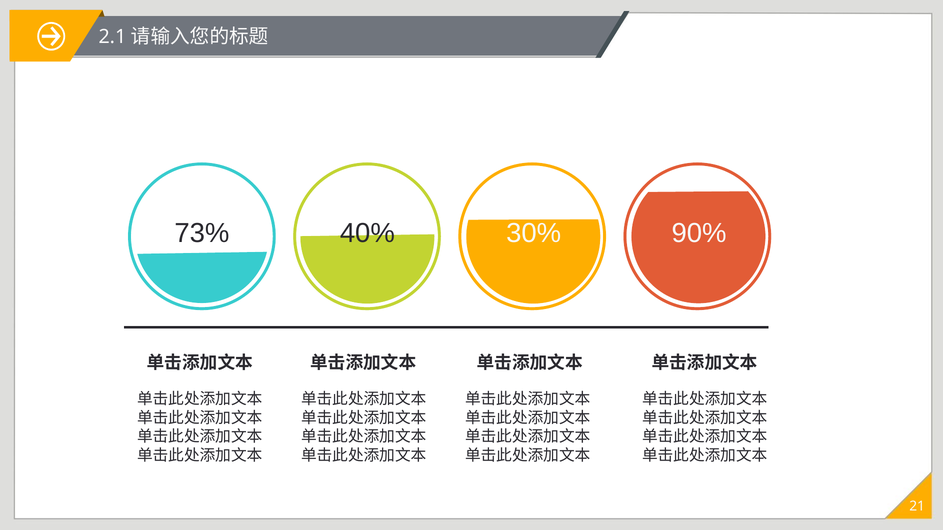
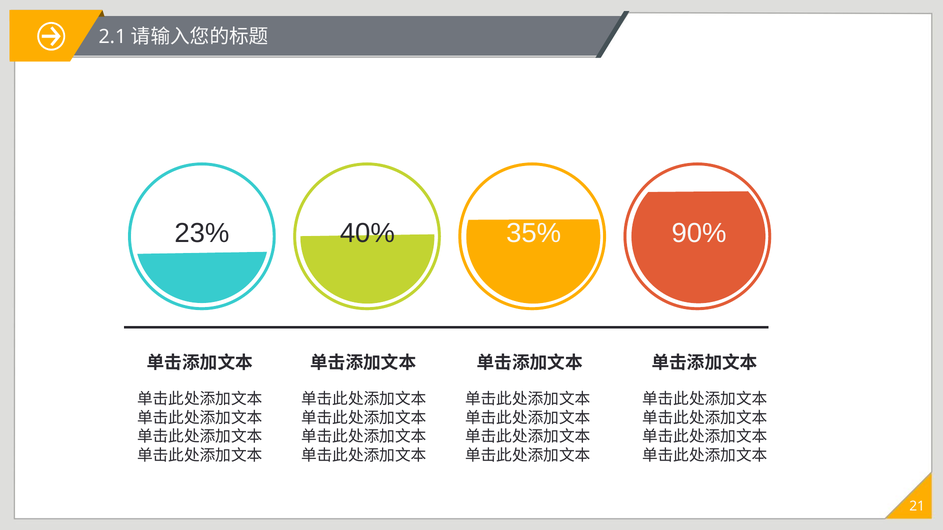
73%: 73% -> 23%
30%: 30% -> 35%
